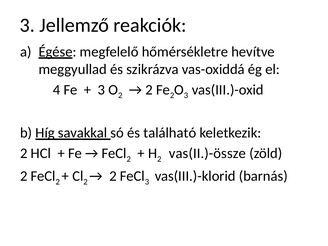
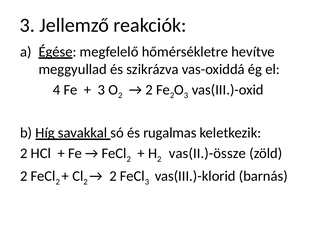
található: található -> rugalmas
